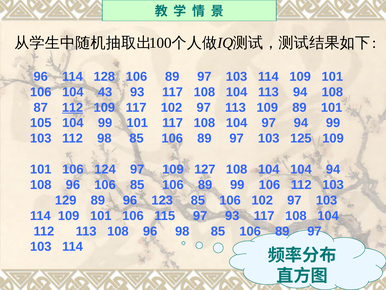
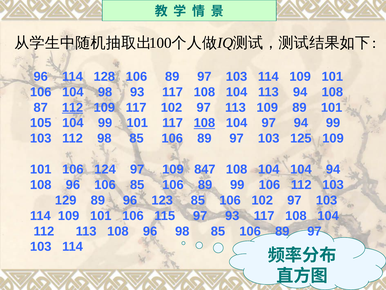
104 43: 43 -> 98
108 at (204, 123) underline: none -> present
127: 127 -> 847
